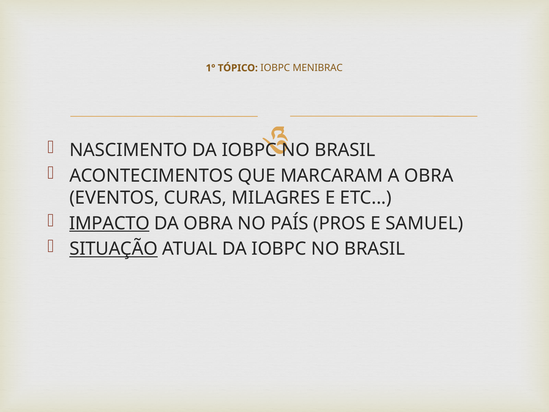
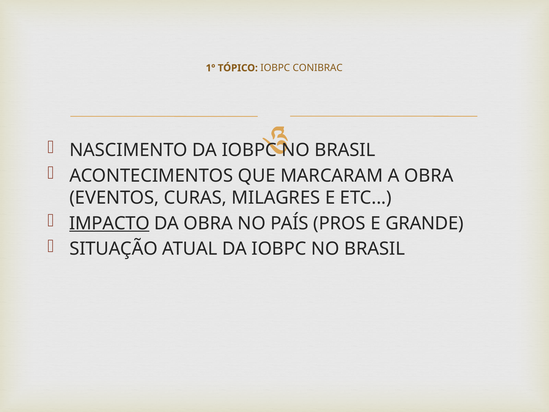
MENIBRAC: MENIBRAC -> CONIBRAC
SAMUEL: SAMUEL -> GRANDE
SITUAÇÃO underline: present -> none
